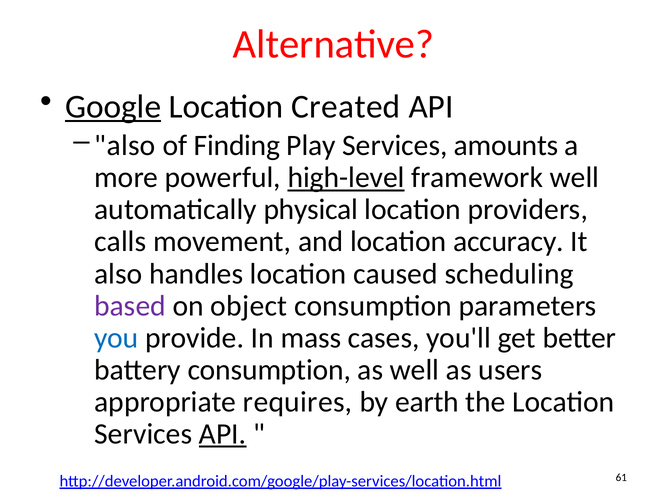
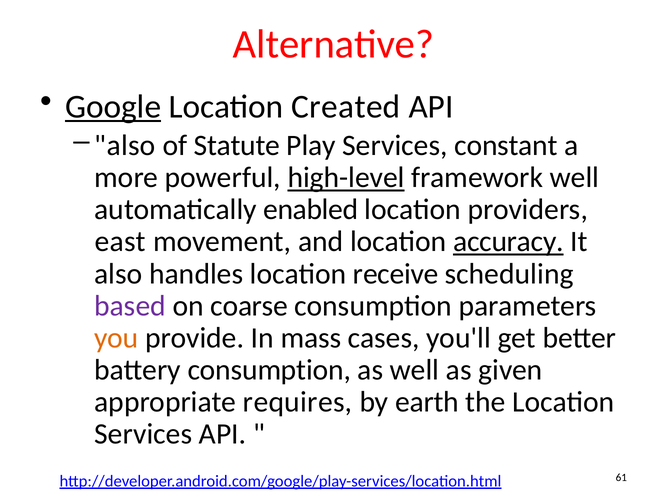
Finding: Finding -> Statute
amounts: amounts -> constant
physical: physical -> enabled
calls: calls -> east
accuracy underline: none -> present
caused: caused -> receive
object: object -> coarse
you colour: blue -> orange
users: users -> given
API at (223, 434) underline: present -> none
